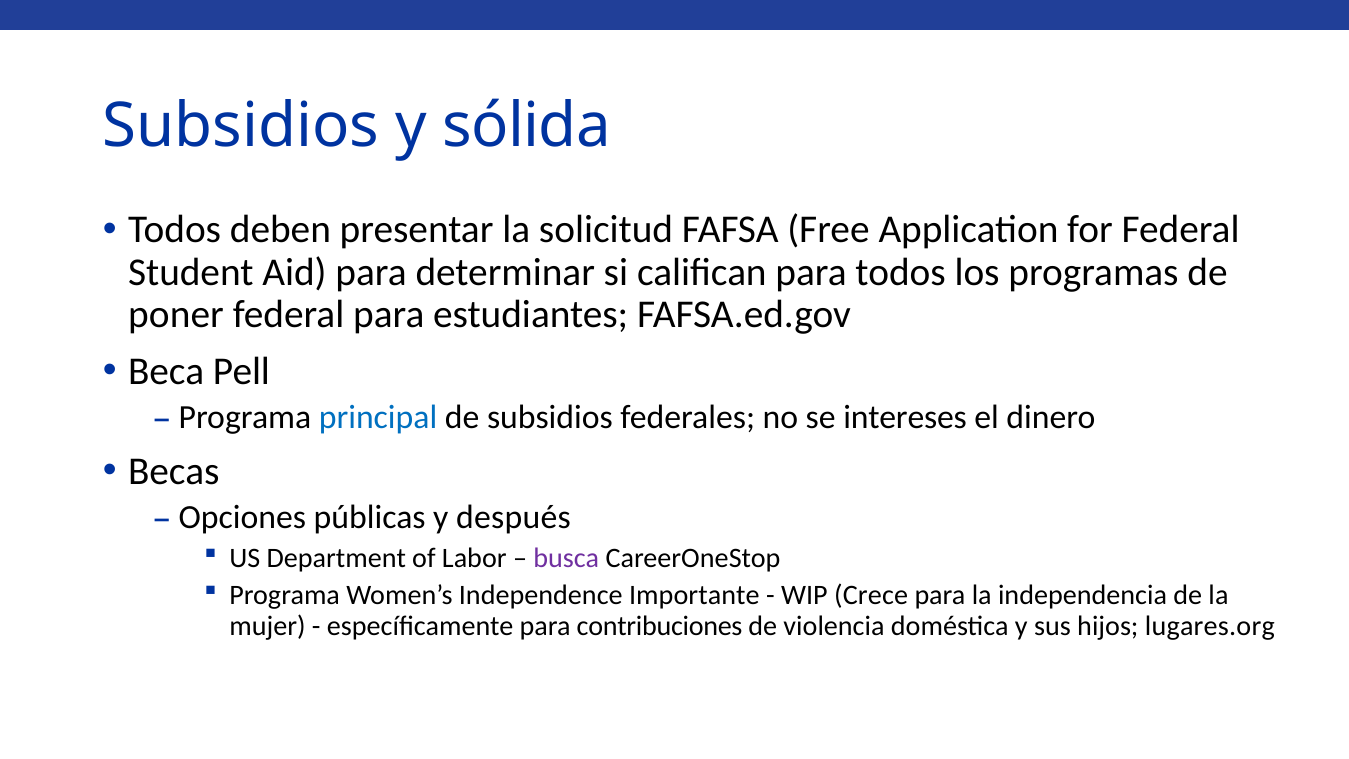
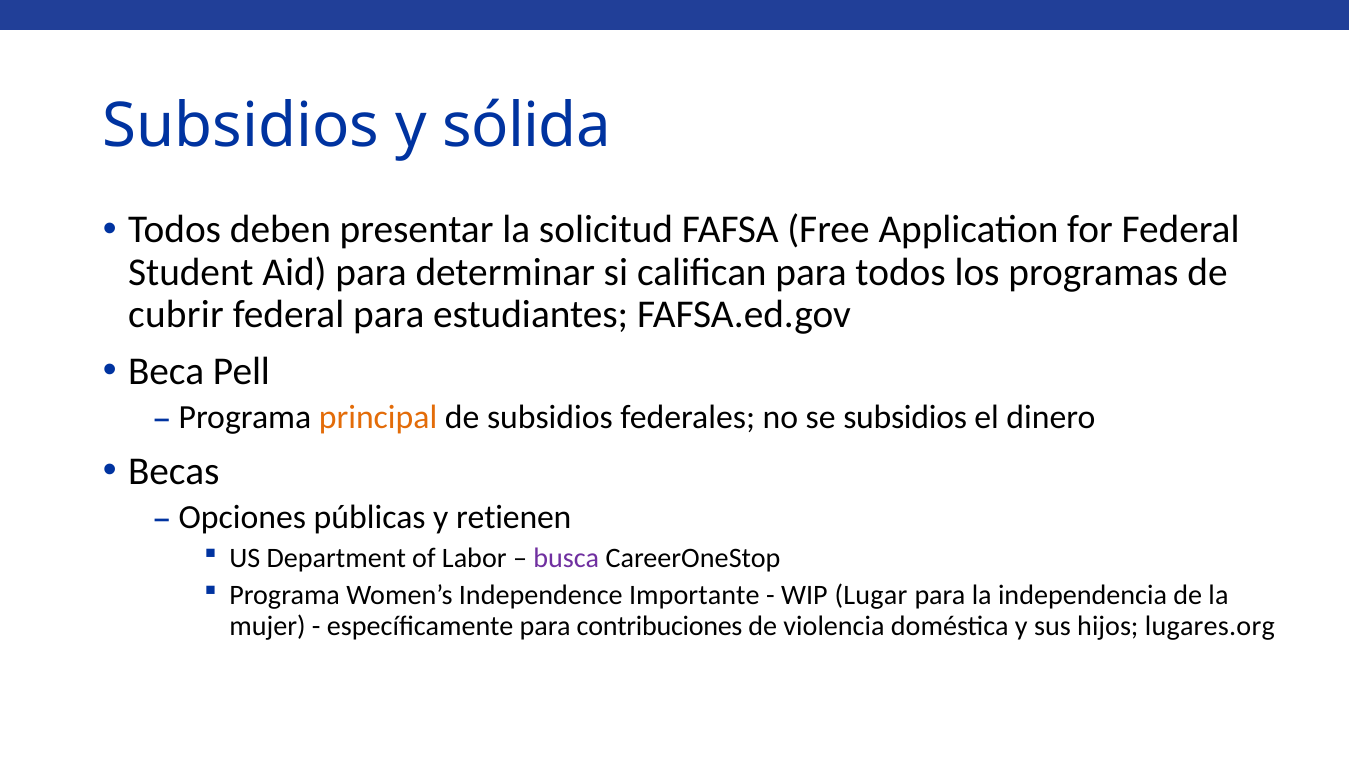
poner: poner -> cubrir
principal colour: blue -> orange
se intereses: intereses -> subsidios
después: después -> retienen
Crece: Crece -> Lugar
